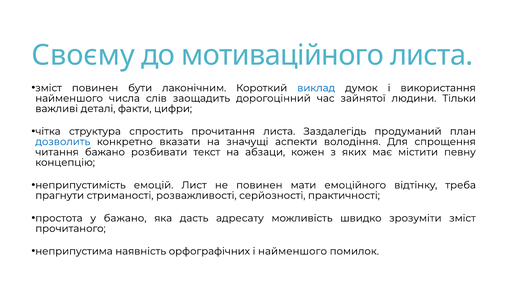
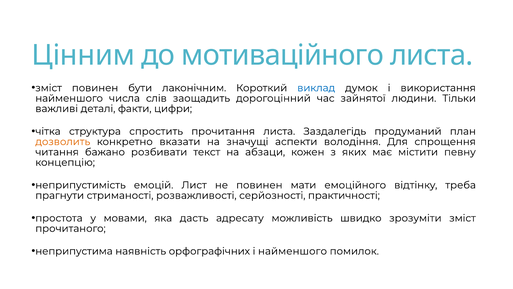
Своєму: Своєму -> Цінним
дозволить colour: blue -> orange
у бажано: бажано -> мовами
